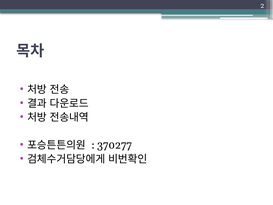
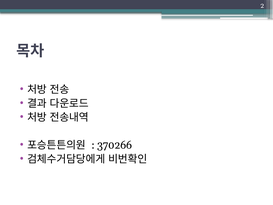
370277: 370277 -> 370266
